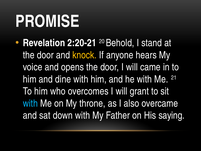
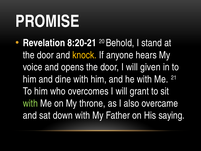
2:20-21: 2:20-21 -> 8:20-21
came: came -> given
with at (30, 103) colour: light blue -> light green
